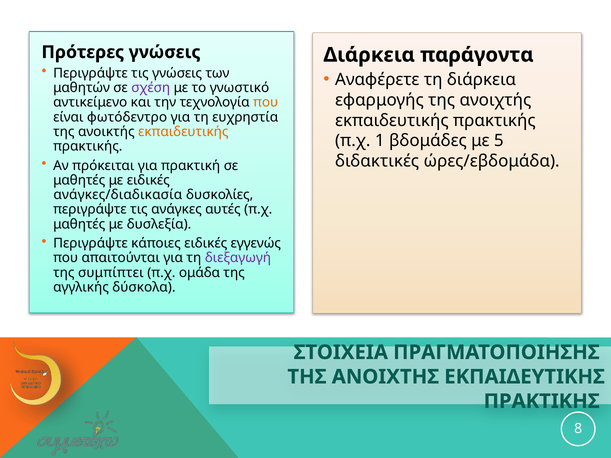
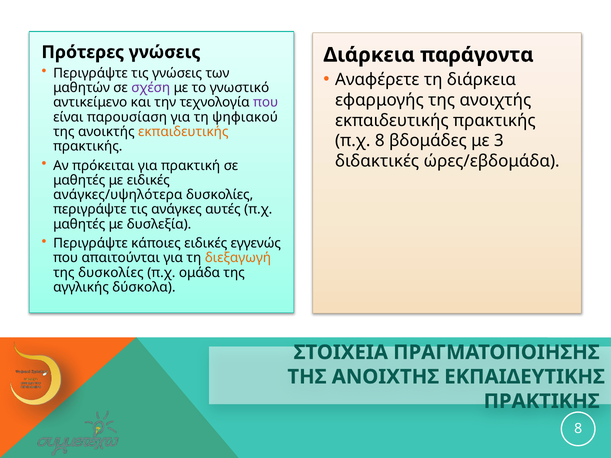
που at (266, 102) colour: orange -> purple
φωτόδεντρο: φωτόδεντρο -> παρουσίαση
ευχρηστία: ευχρηστία -> ψηφιακού
π.χ 1: 1 -> 8
5: 5 -> 3
ανάγκες/διαδικασία: ανάγκες/διαδικασία -> ανάγκες/υψηλότερα
διεξαγωγή colour: purple -> orange
της συμπίπτει: συμπίπτει -> δυσκολίες
